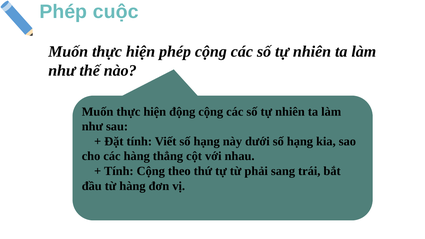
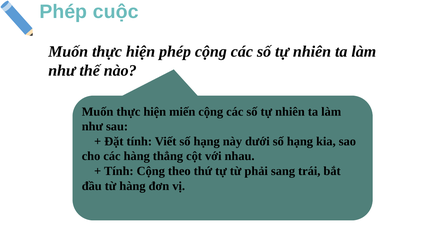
động: động -> miến
